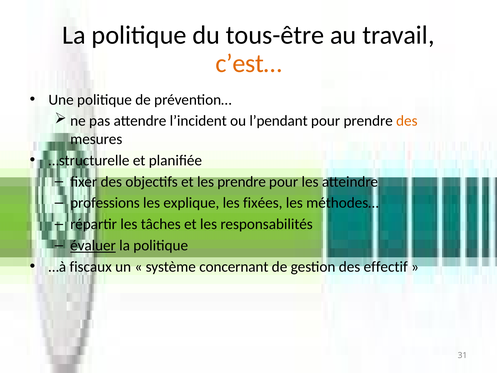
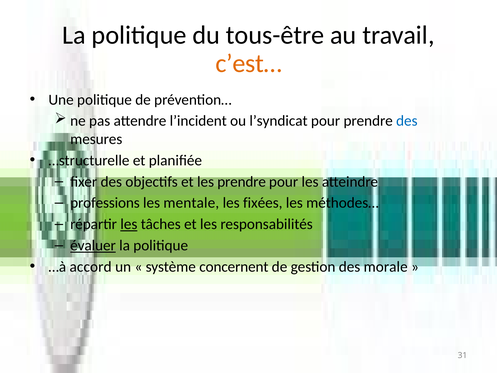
l’pendant: l’pendant -> l’syndicat
des at (407, 121) colour: orange -> blue
explique: explique -> mentale
les at (129, 224) underline: none -> present
fiscaux: fiscaux -> accord
concernant: concernant -> concernent
effectif: effectif -> morale
